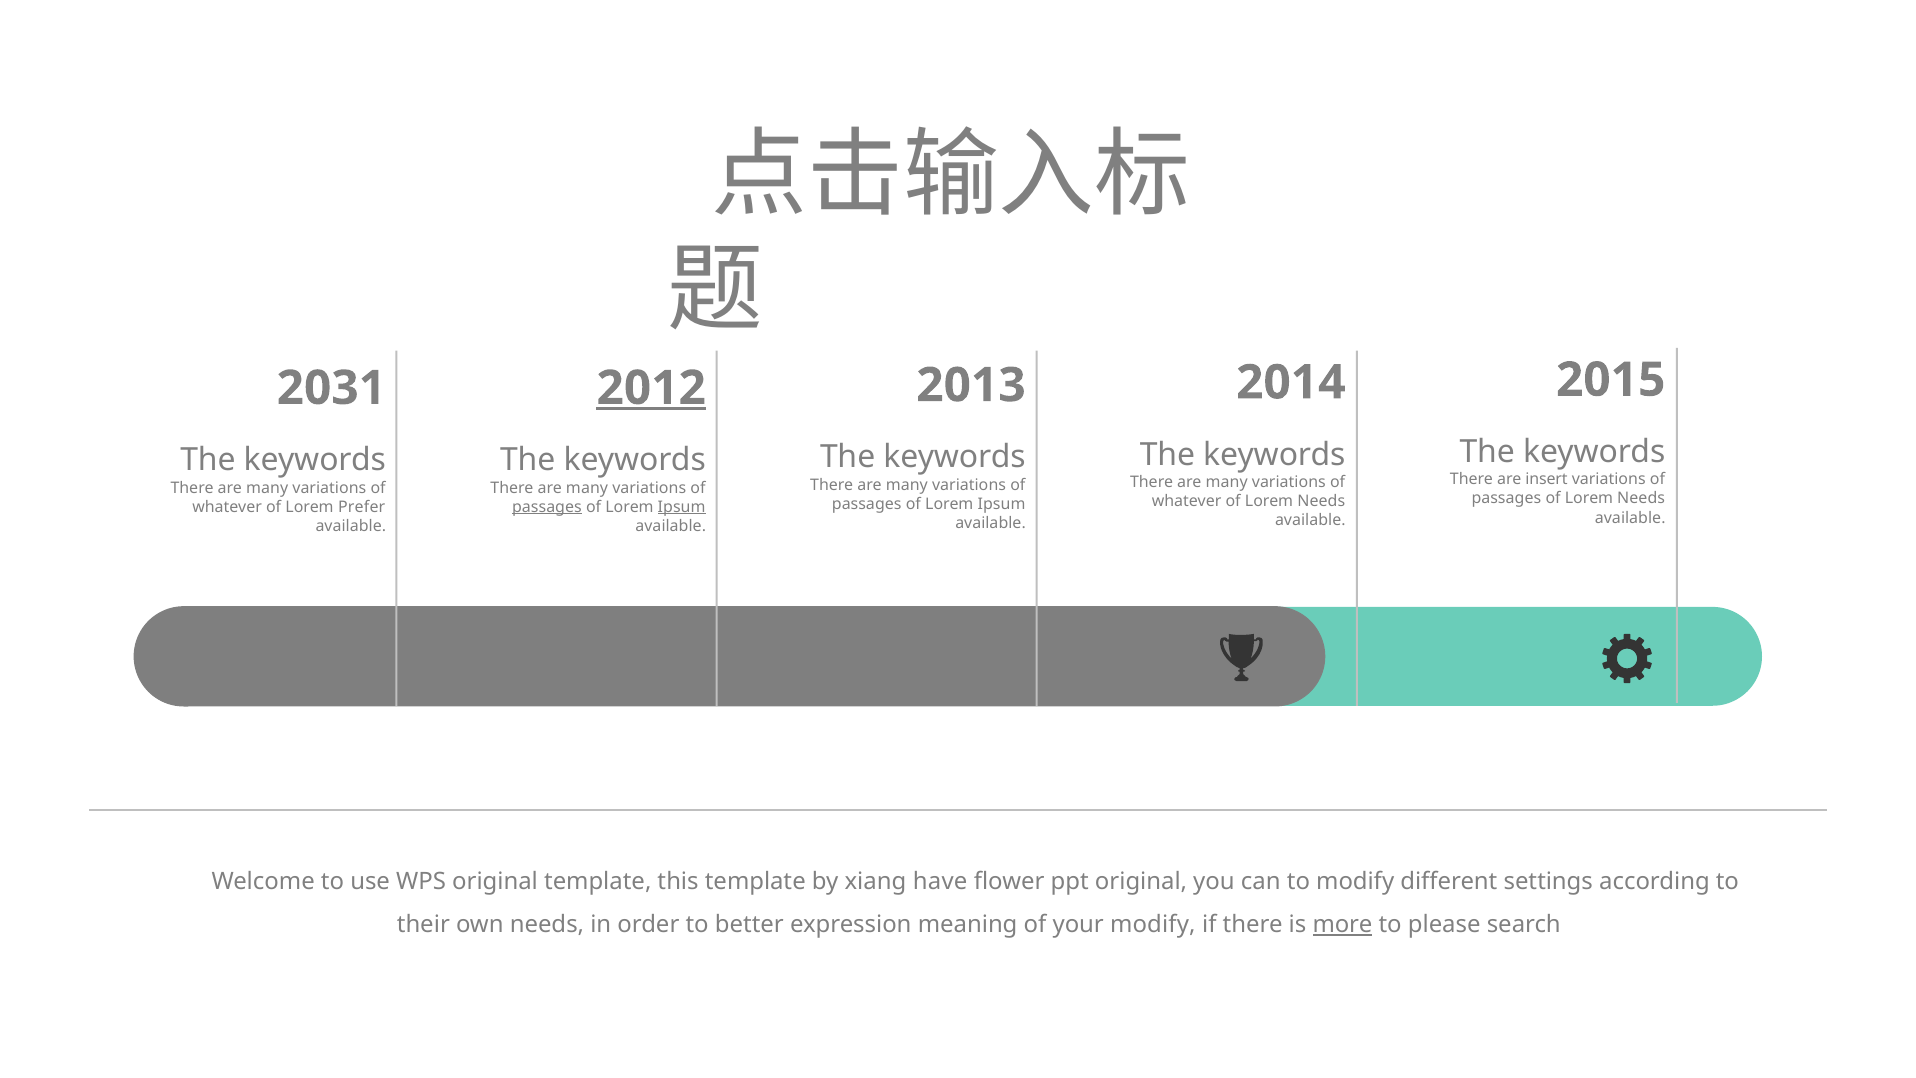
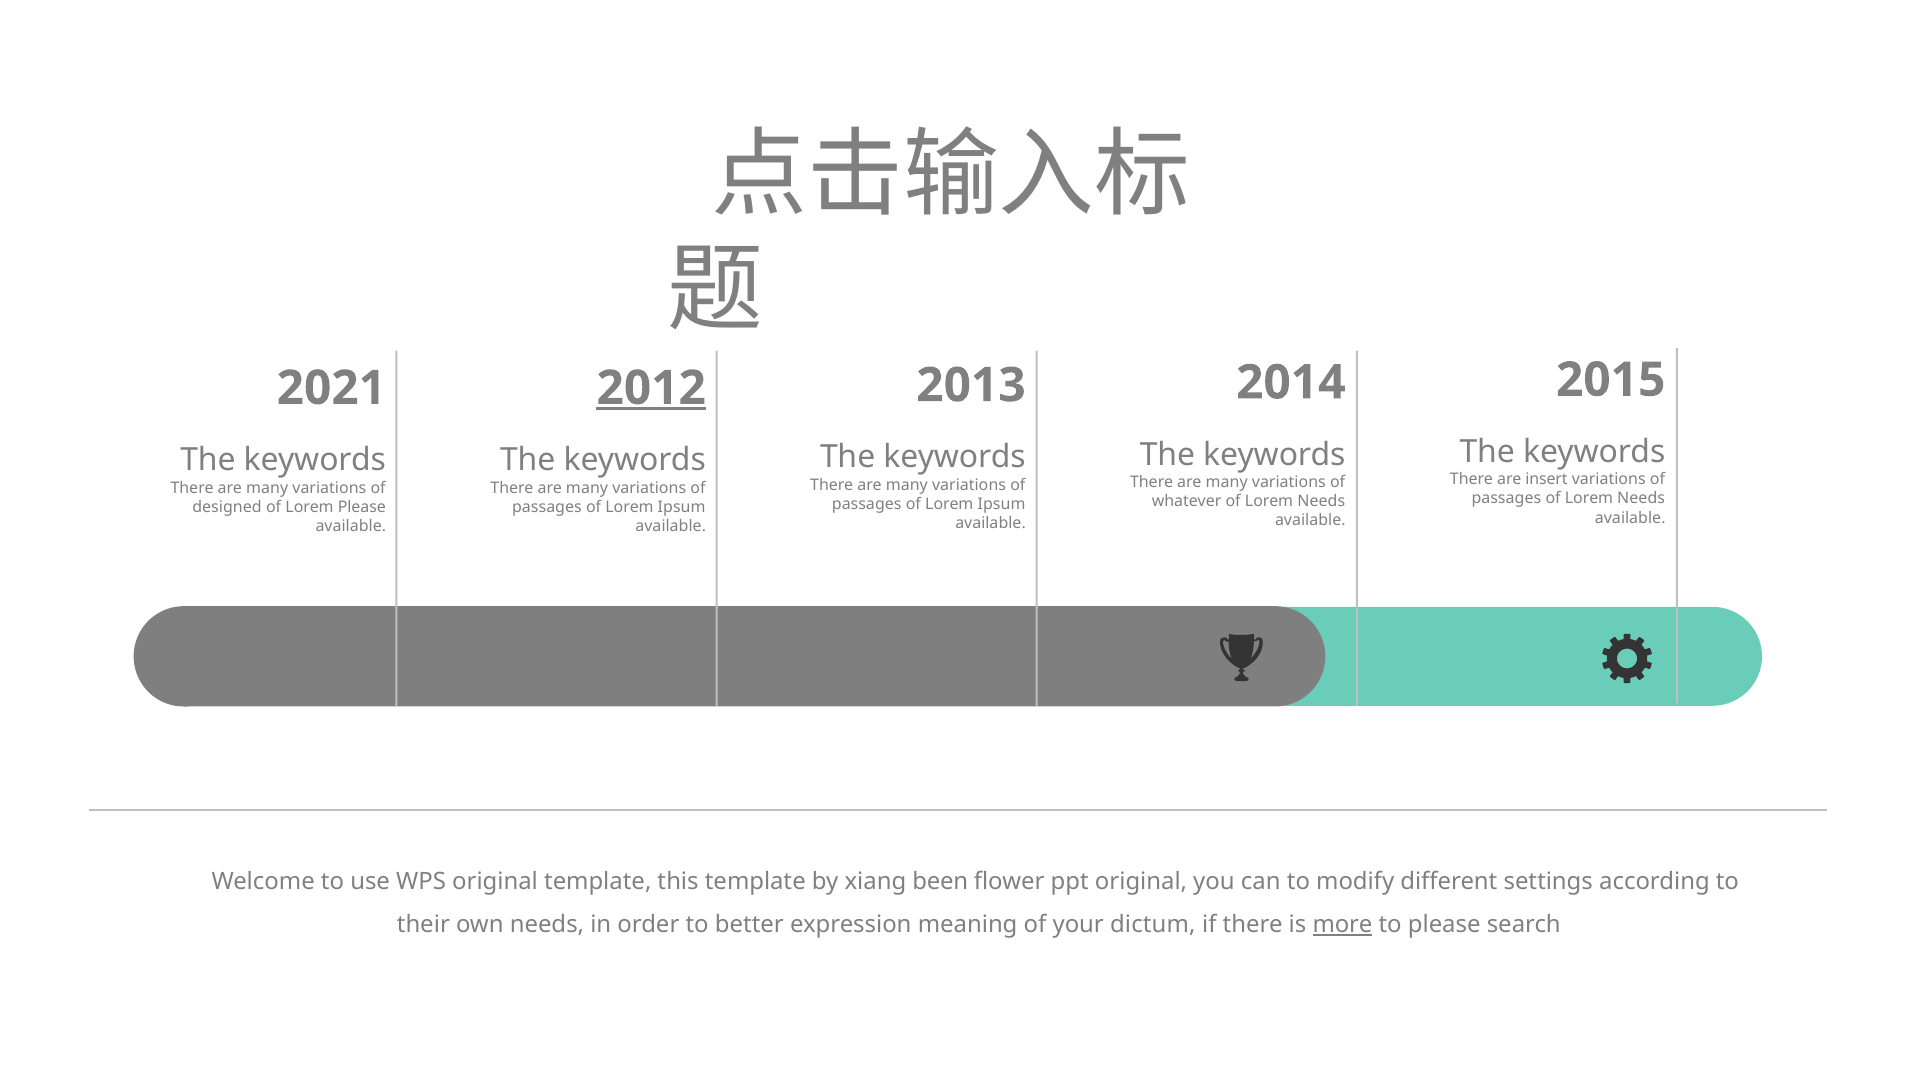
2031: 2031 -> 2021
whatever at (227, 507): whatever -> designed
Lorem Prefer: Prefer -> Please
passages at (547, 507) underline: present -> none
Ipsum at (682, 507) underline: present -> none
have: have -> been
your modify: modify -> dictum
